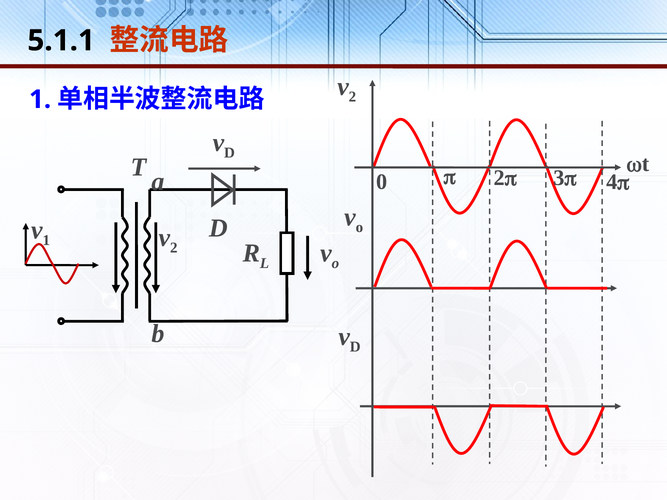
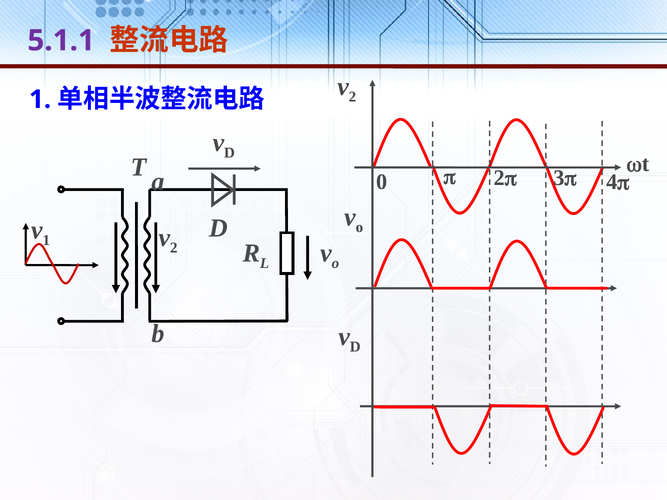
5.1.1 colour: black -> purple
